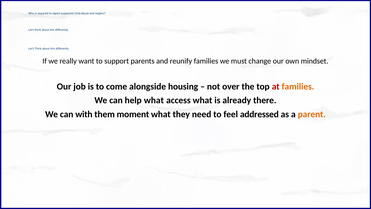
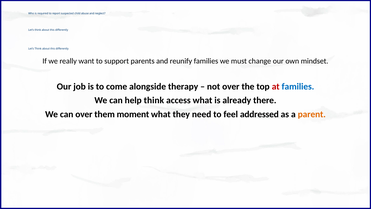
housing: housing -> therapy
families at (298, 86) colour: orange -> blue
help what: what -> think
can with: with -> over
